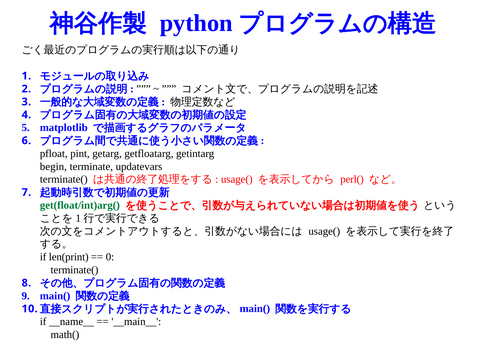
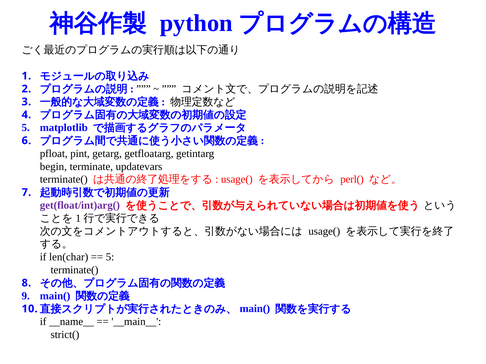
get(float/int)arg( colour: green -> purple
len(print: len(print -> len(char
0 at (110, 257): 0 -> 5
math(: math( -> strict(
